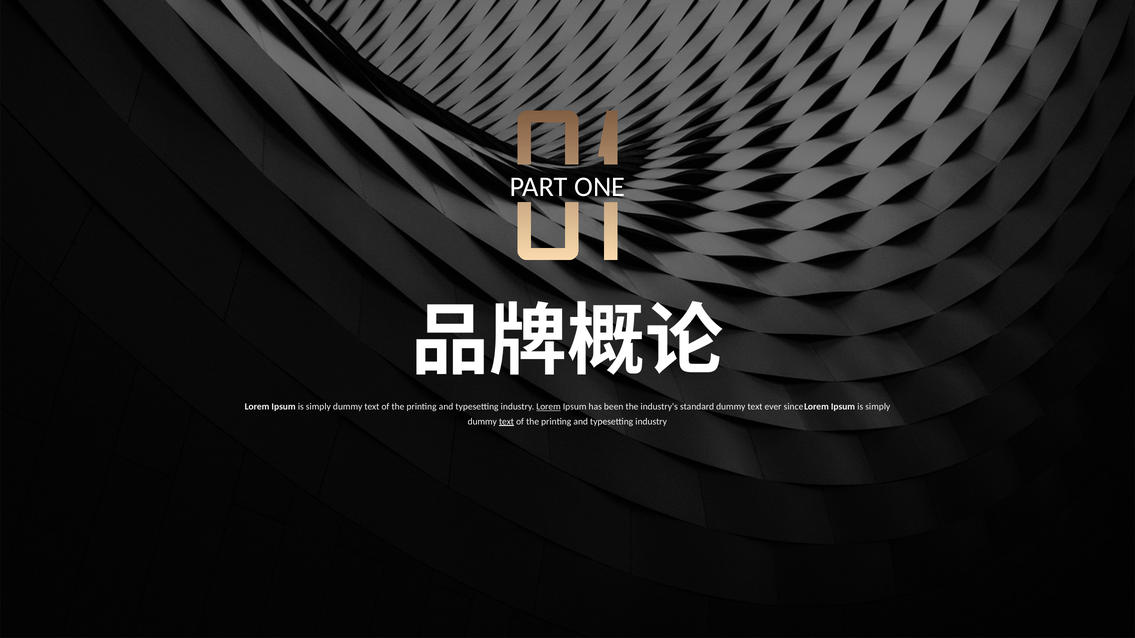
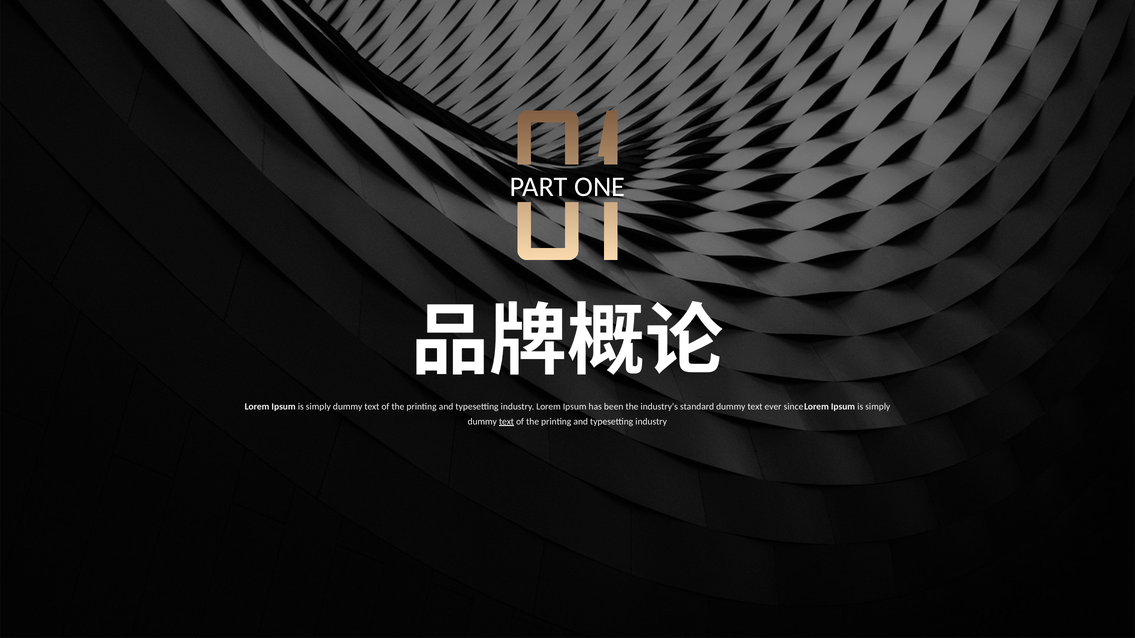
Lorem at (549, 407) underline: present -> none
